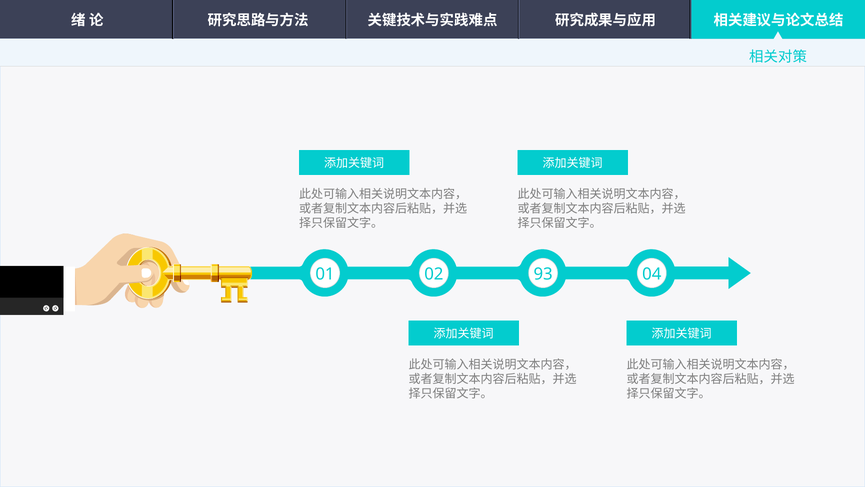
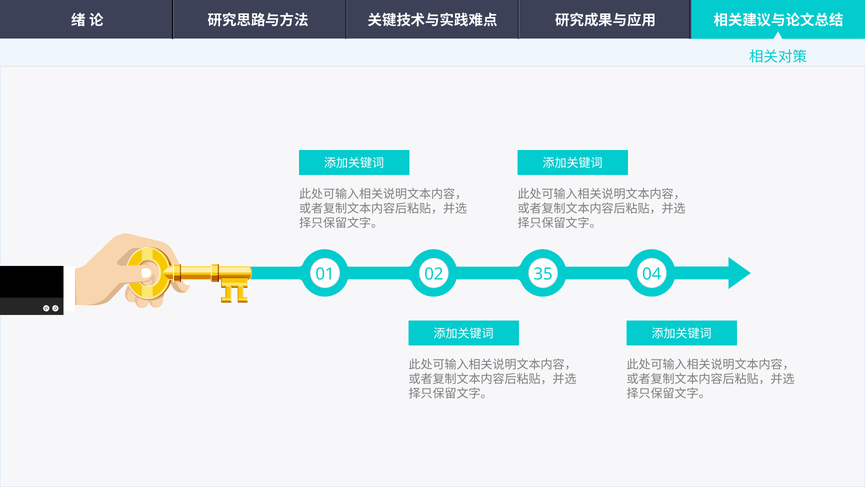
93: 93 -> 35
